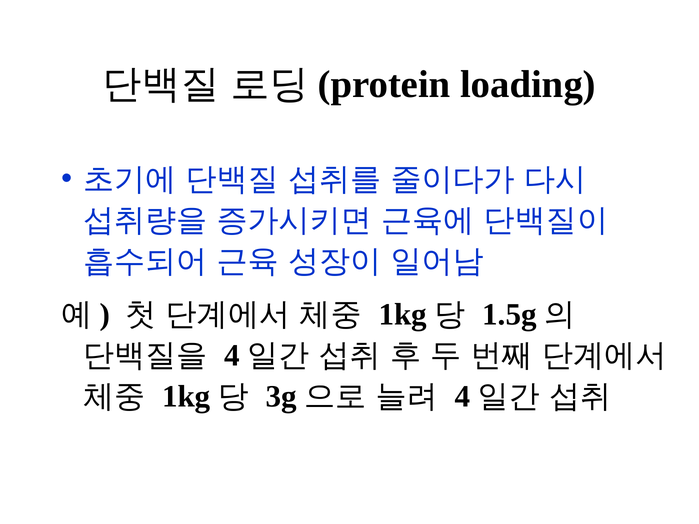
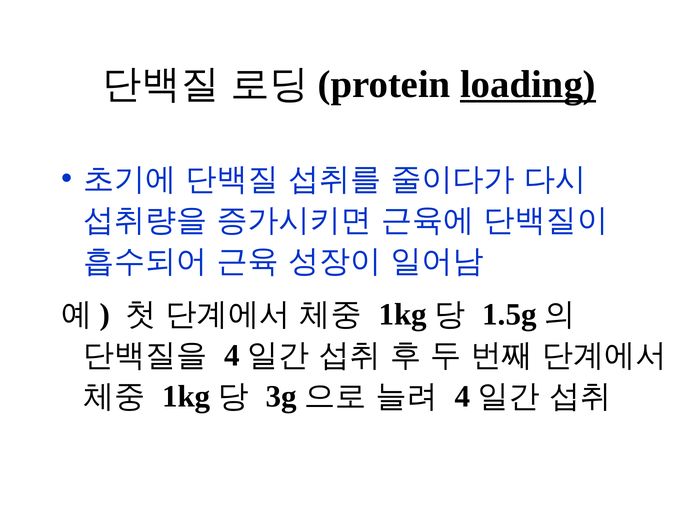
loading underline: none -> present
